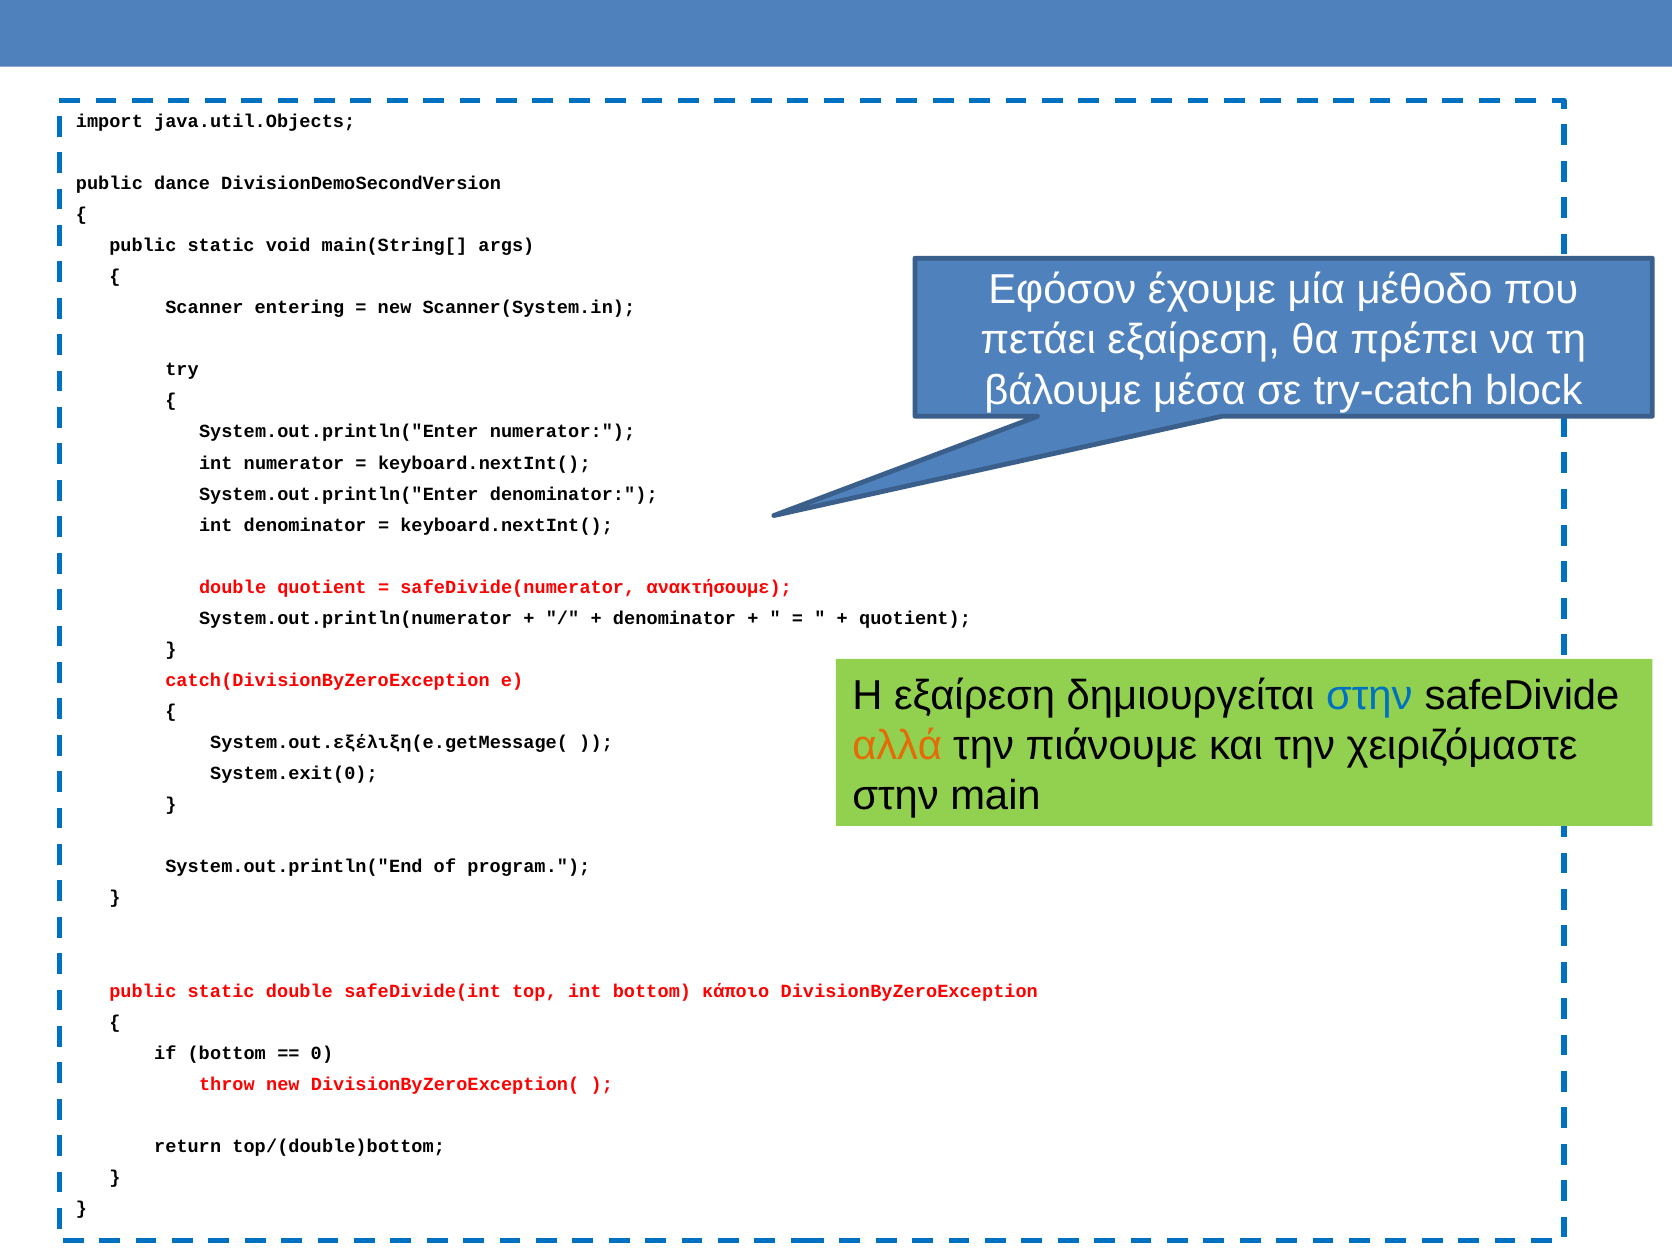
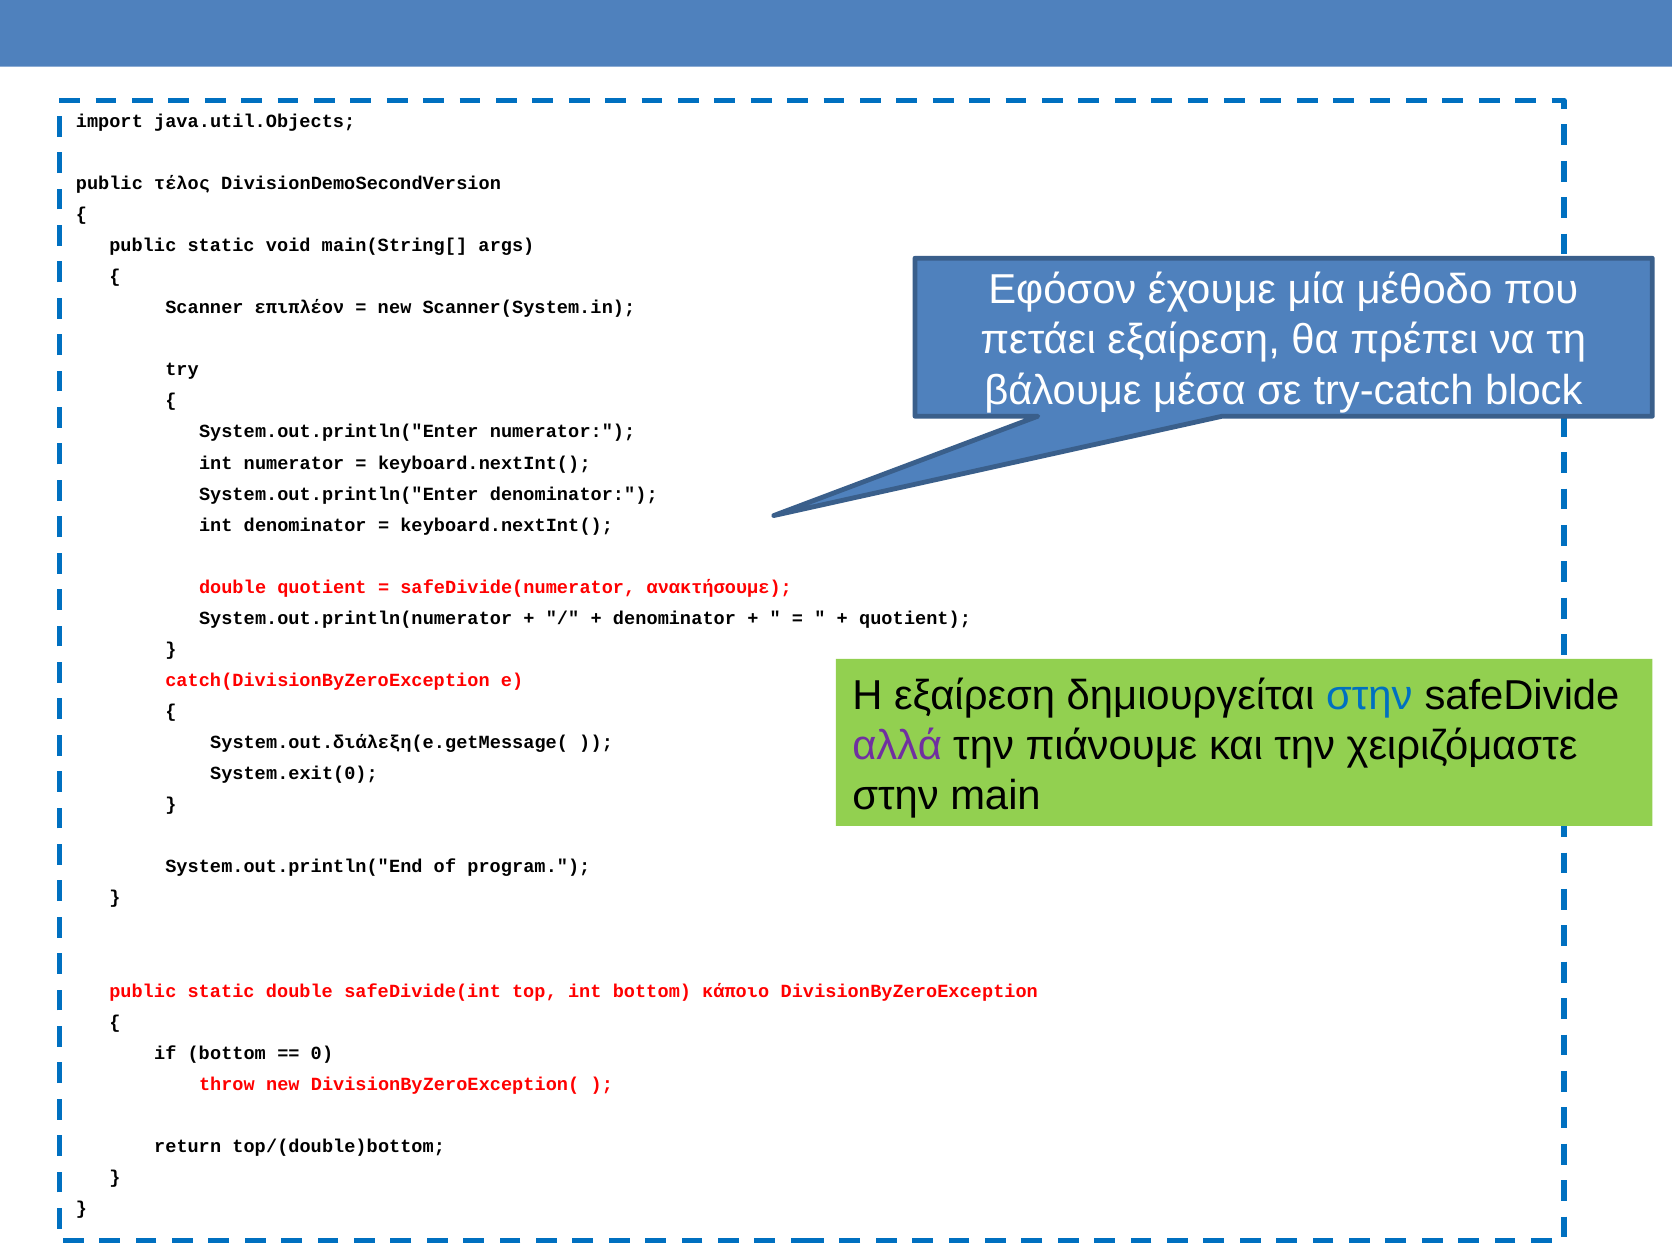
dance: dance -> τέλος
entering: entering -> επιπλέον
αλλά colour: orange -> purple
System.out.εξέλιξη(e.getMessage(: System.out.εξέλιξη(e.getMessage( -> System.out.διάλεξη(e.getMessage(
